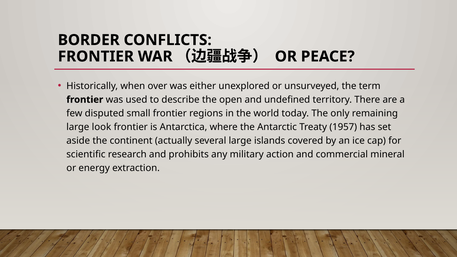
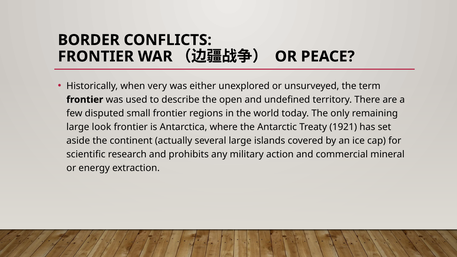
over: over -> very
1957: 1957 -> 1921
